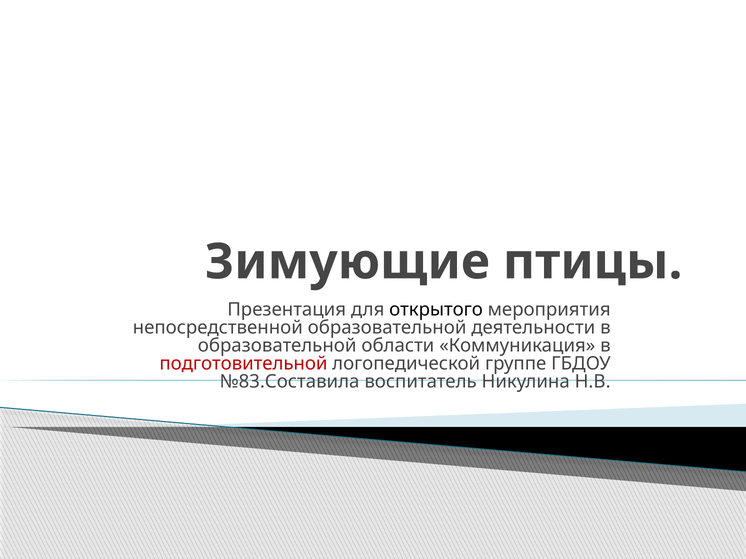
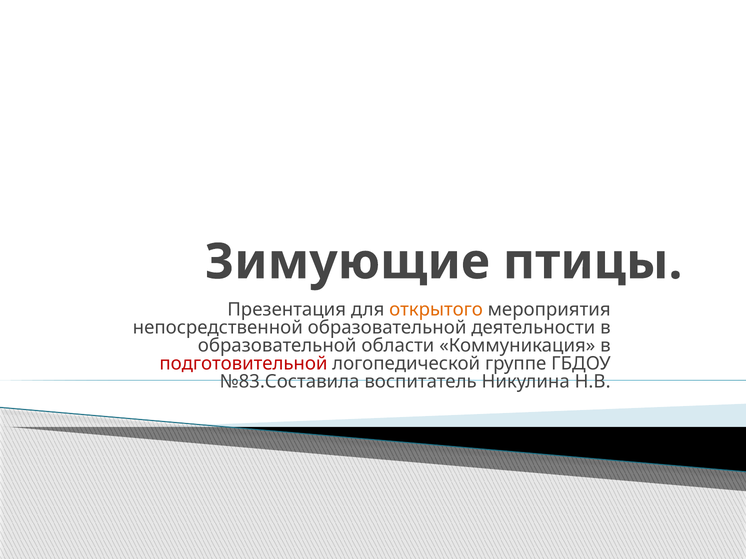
открытого colour: black -> orange
